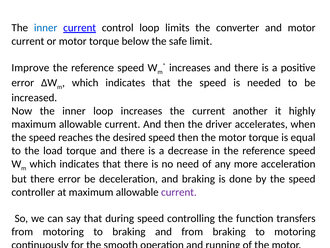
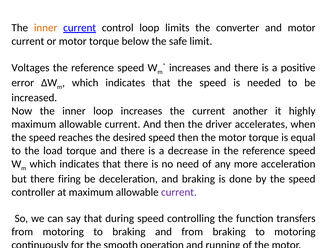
inner at (46, 28) colour: blue -> orange
Improve: Improve -> Voltages
there error: error -> firing
